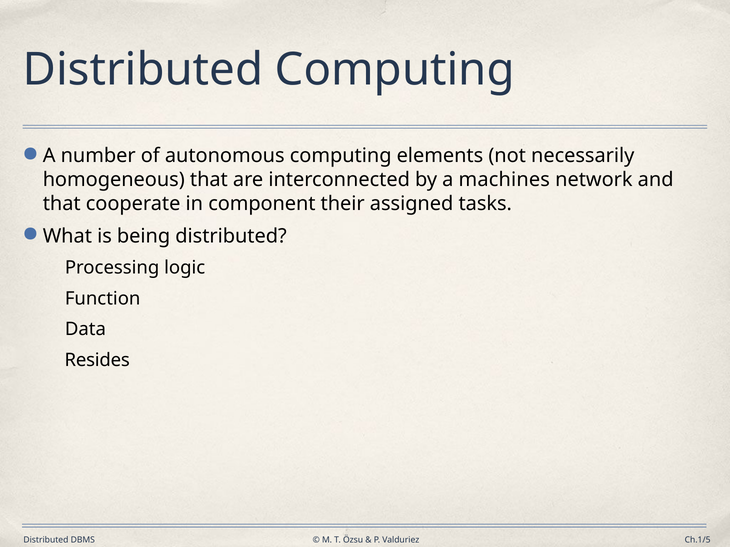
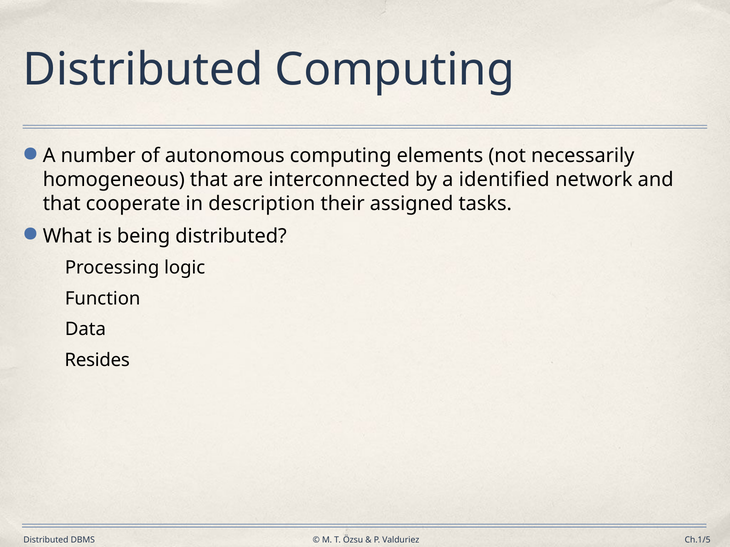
machines: machines -> identified
component: component -> description
